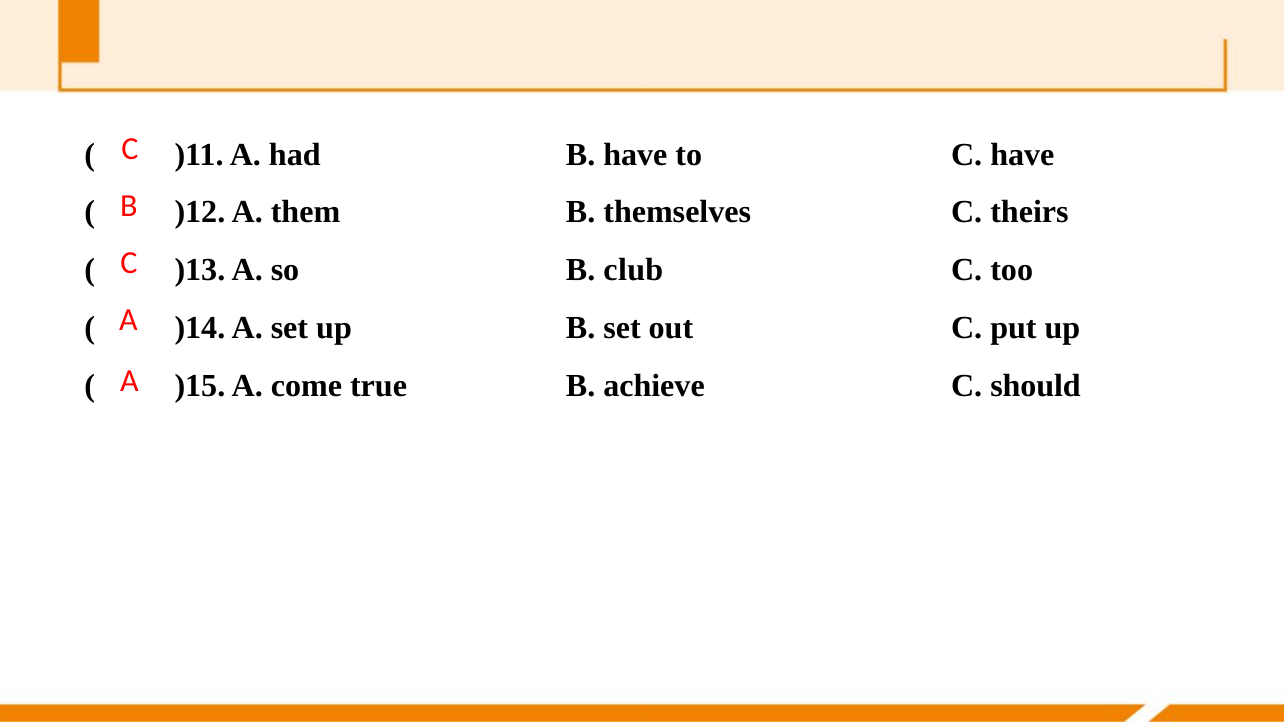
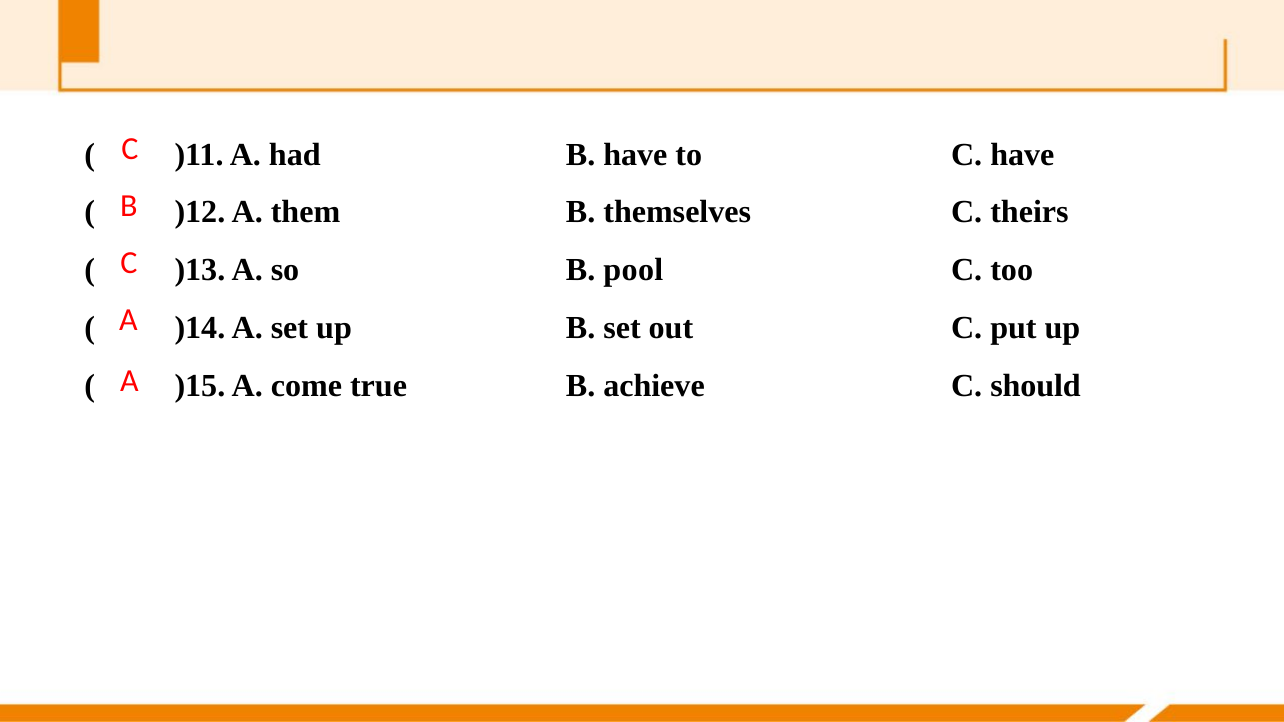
club: club -> pool
